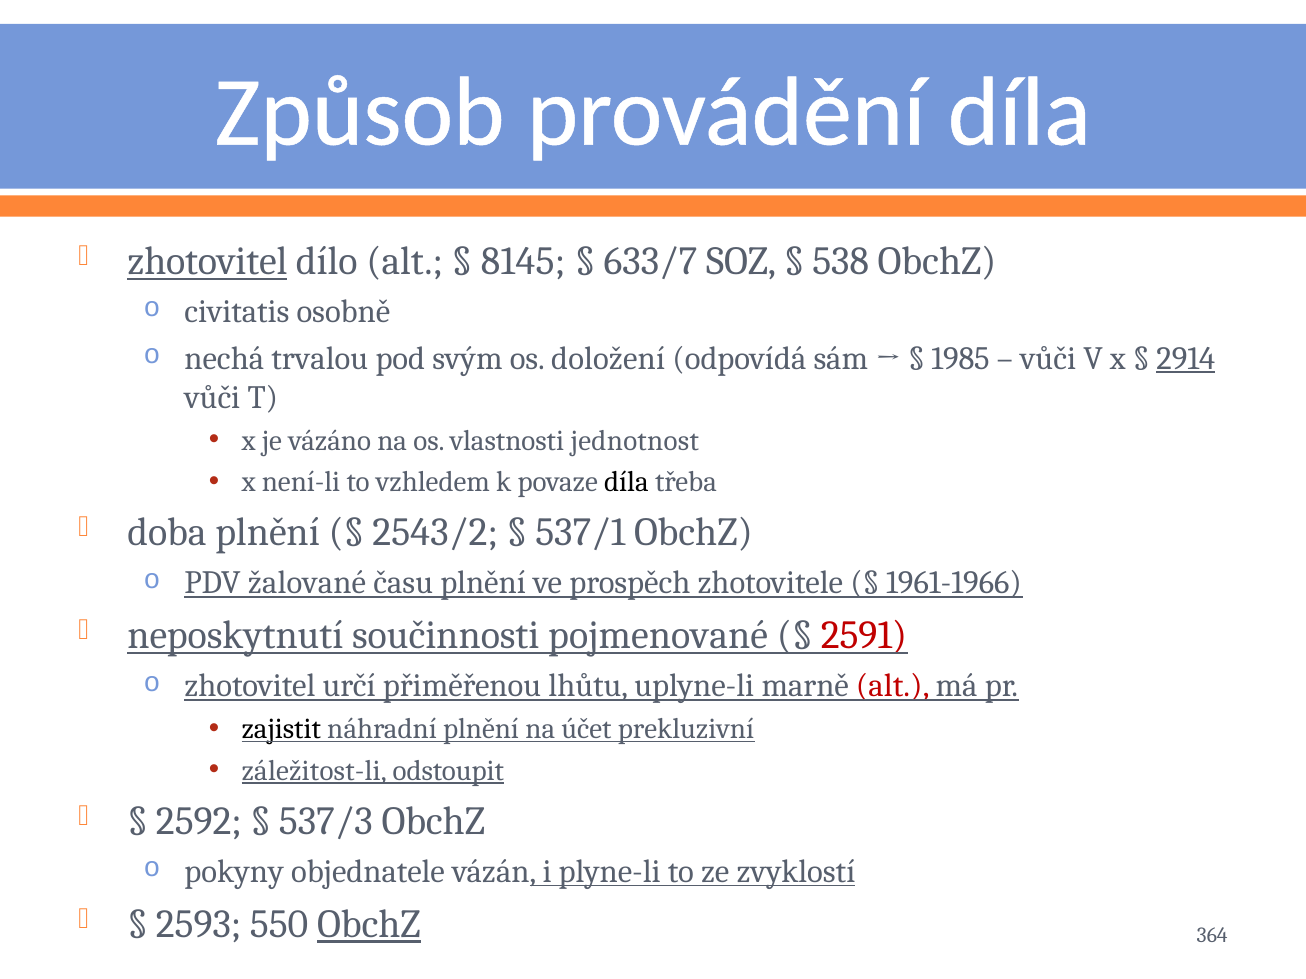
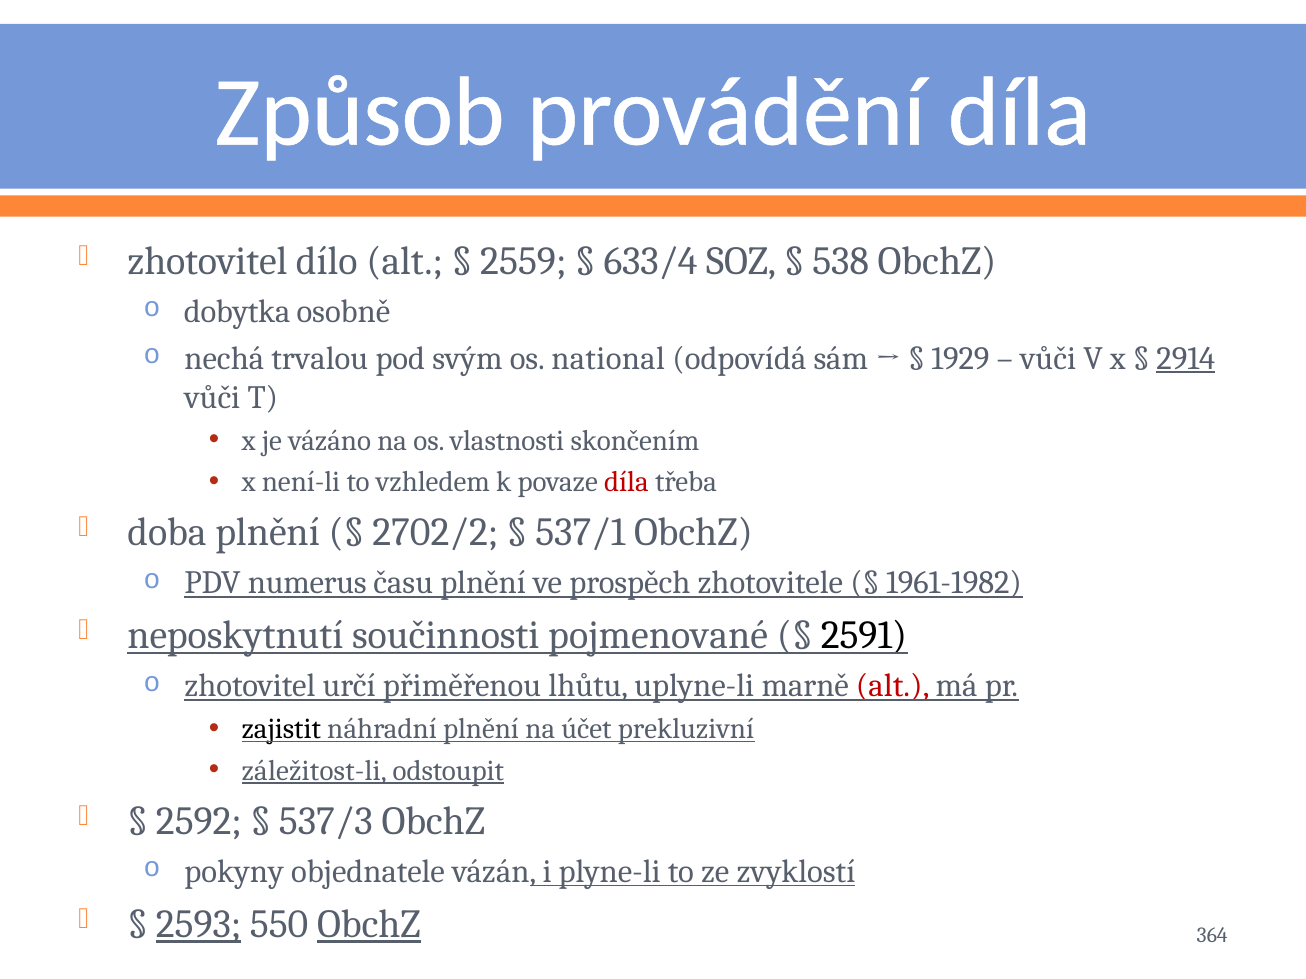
zhotovitel at (207, 262) underline: present -> none
8145: 8145 -> 2559
633/7: 633/7 -> 633/4
civitatis: civitatis -> dobytka
doložení: doložení -> national
1985: 1985 -> 1929
jednotnost: jednotnost -> skončením
díla at (626, 482) colour: black -> red
2543/2: 2543/2 -> 2702/2
žalované: žalované -> numerus
1961-1966: 1961-1966 -> 1961-1982
2591 colour: red -> black
2593 underline: none -> present
